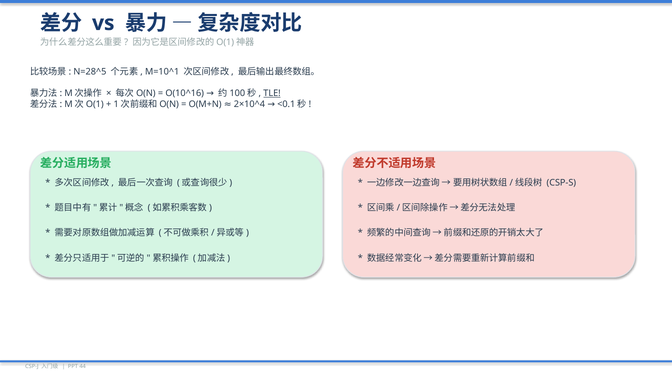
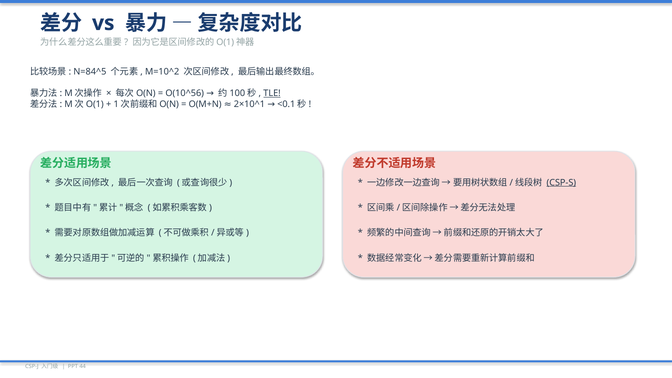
N=28^5: N=28^5 -> N=84^5
M=10^1: M=10^1 -> M=10^2
O(10^16: O(10^16 -> O(10^56
2×10^4: 2×10^4 -> 2×10^1
CSP-S underline: none -> present
